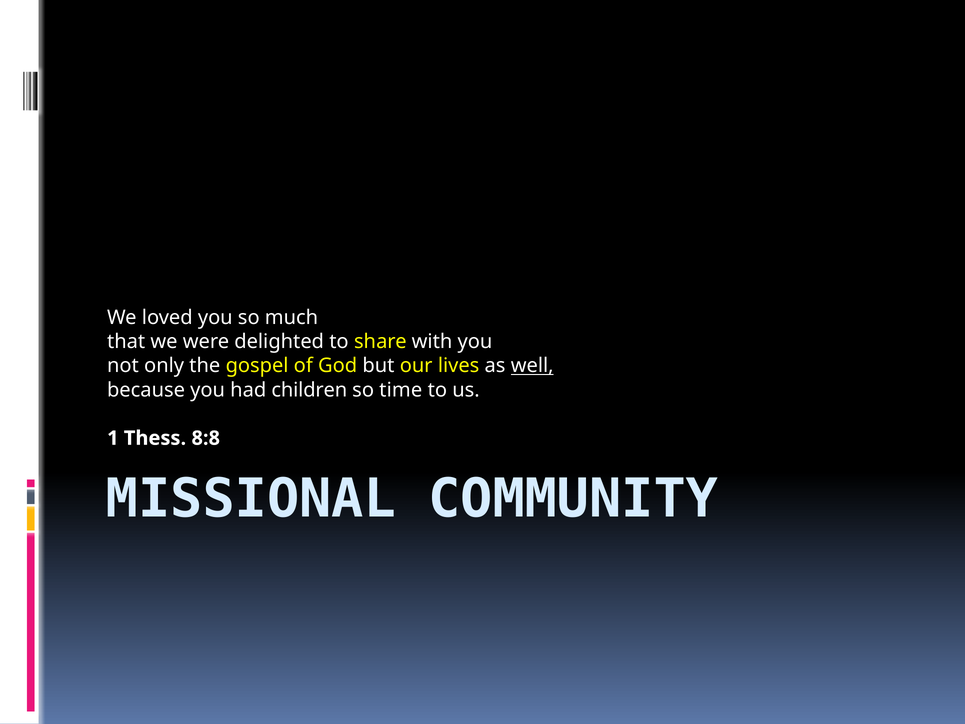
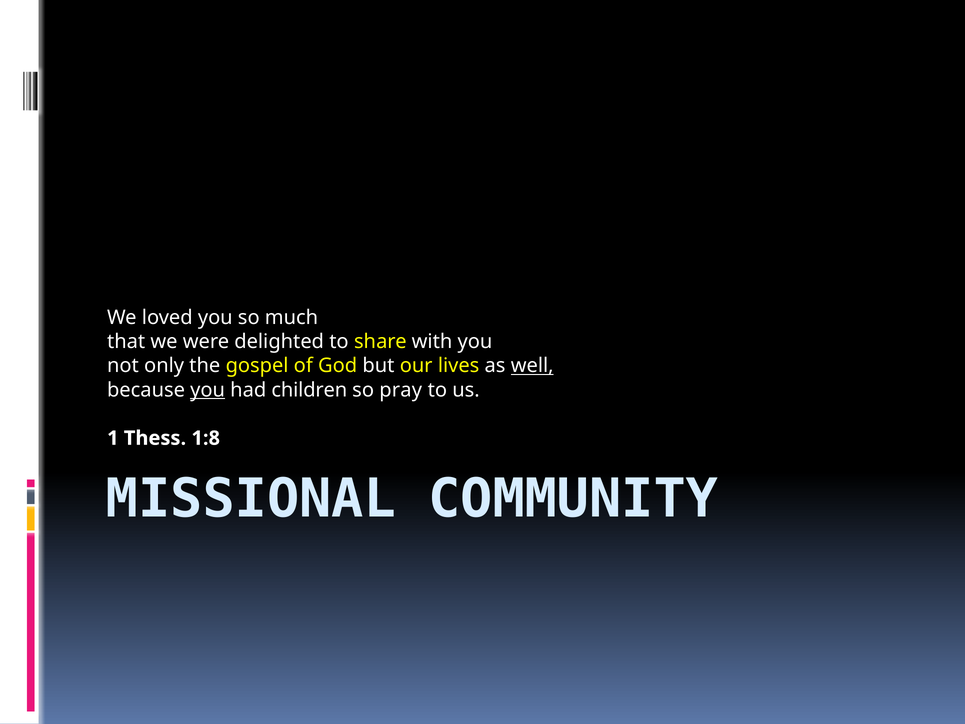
you at (208, 390) underline: none -> present
time: time -> pray
8:8: 8:8 -> 1:8
